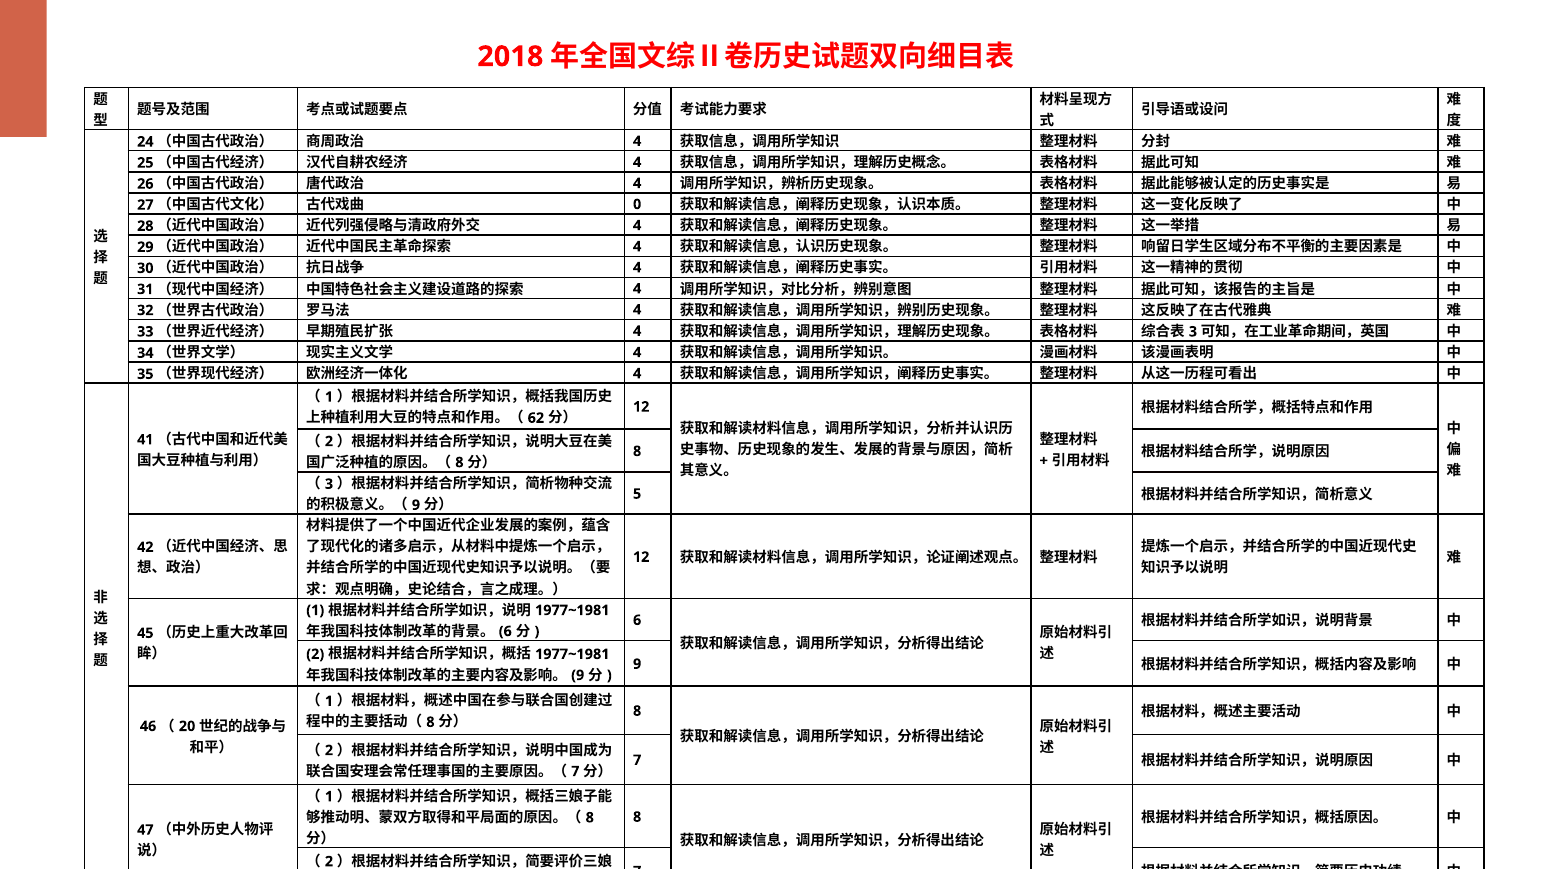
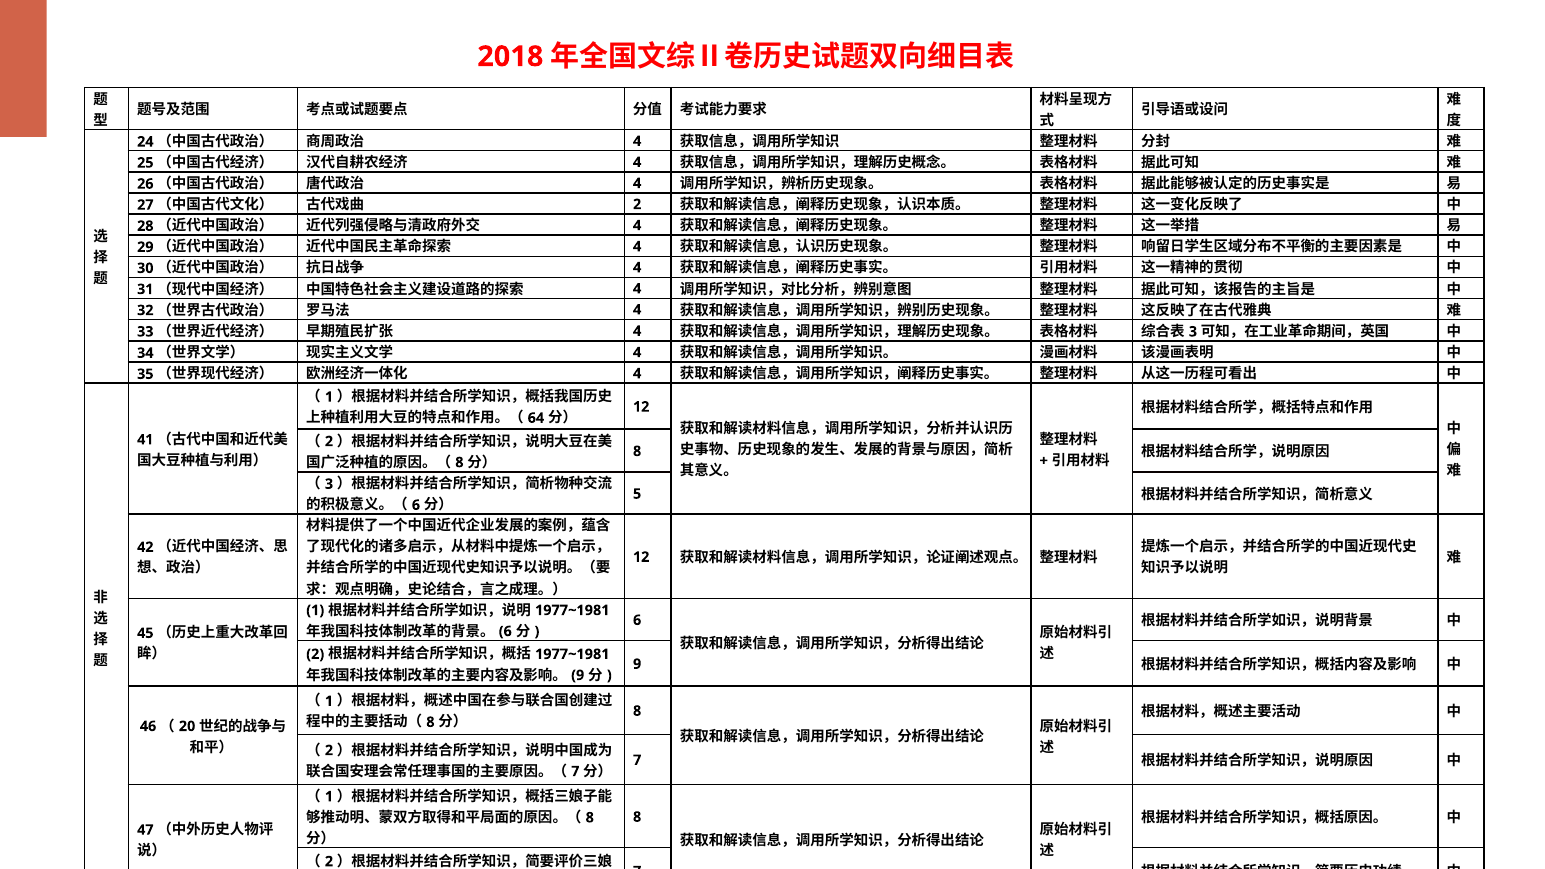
0 at (637, 204): 0 -> 2
62: 62 -> 64
9 at (416, 505): 9 -> 6
